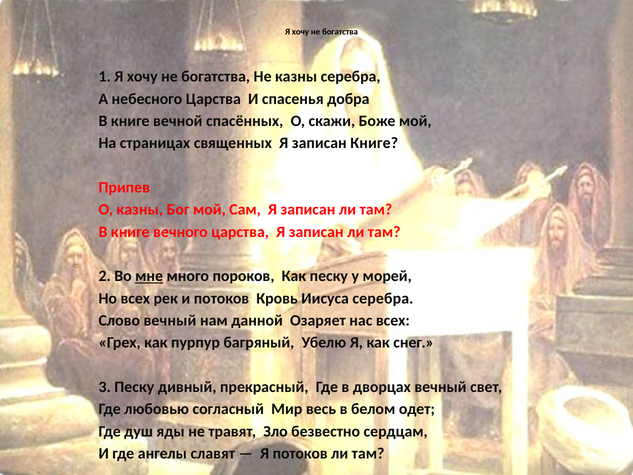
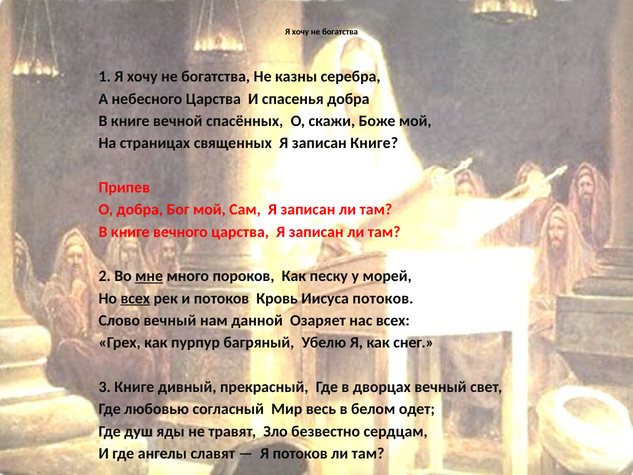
О казны: казны -> добpa
всех at (135, 298) underline: none -> present
Иисуса серебра: серебра -> потоков
3 Песку: Песку -> Книге
